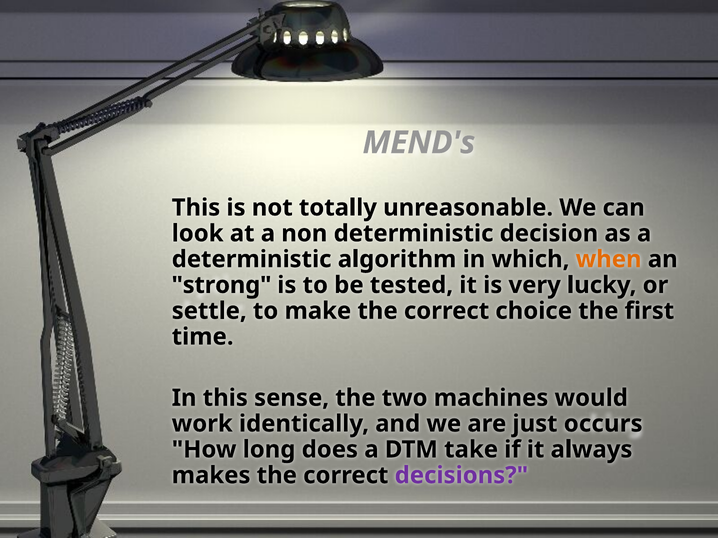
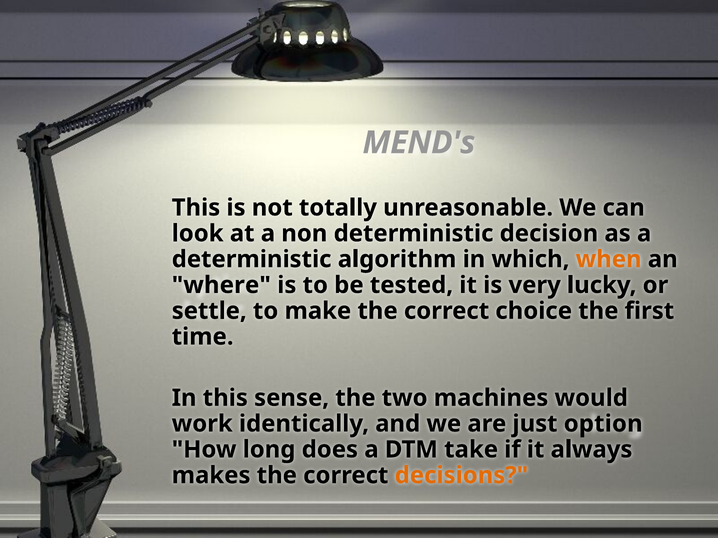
strong: strong -> where
occurs: occurs -> option
decisions colour: purple -> orange
